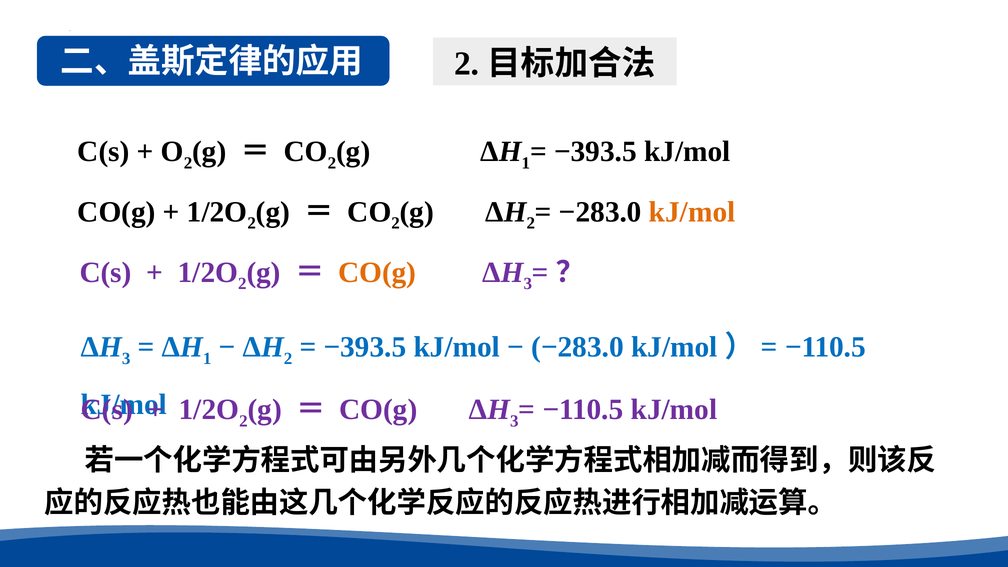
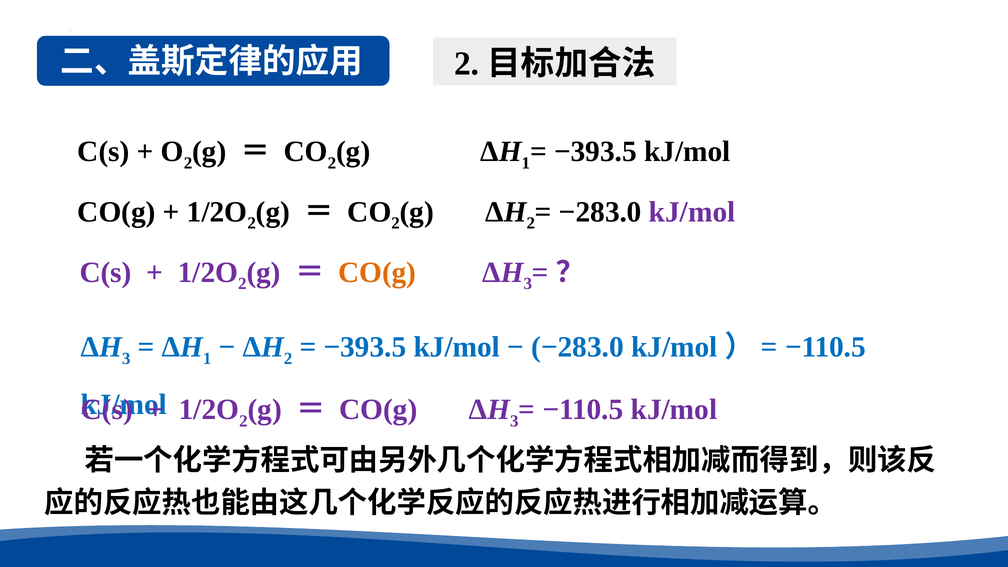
kJ/mol at (692, 212) colour: orange -> purple
